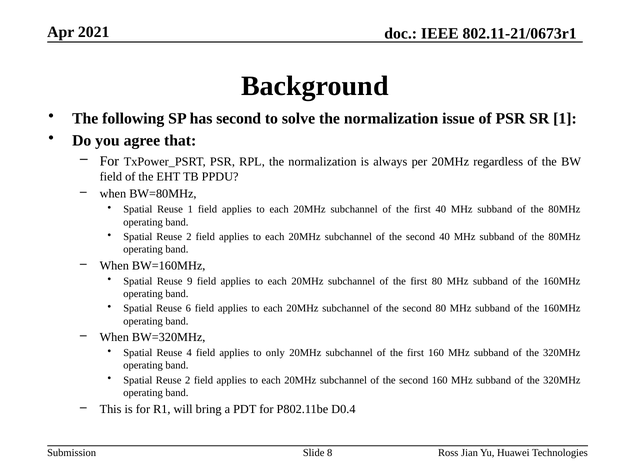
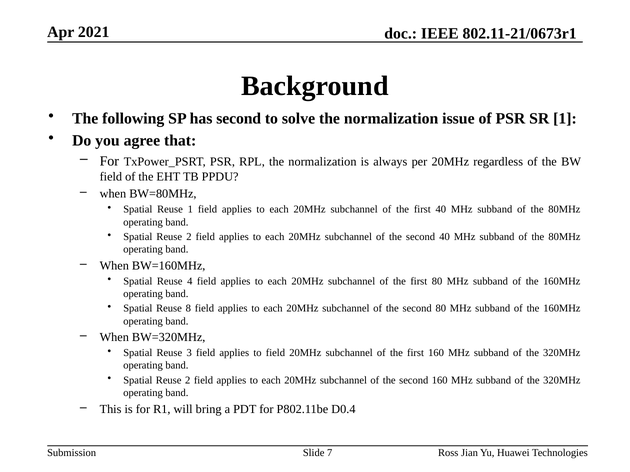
9: 9 -> 4
6: 6 -> 8
4: 4 -> 3
to only: only -> field
8: 8 -> 7
